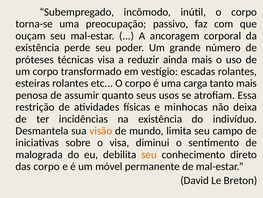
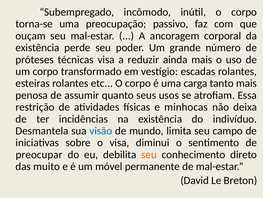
visão colour: orange -> blue
malograda: malograda -> preocupar
das corpo: corpo -> muito
